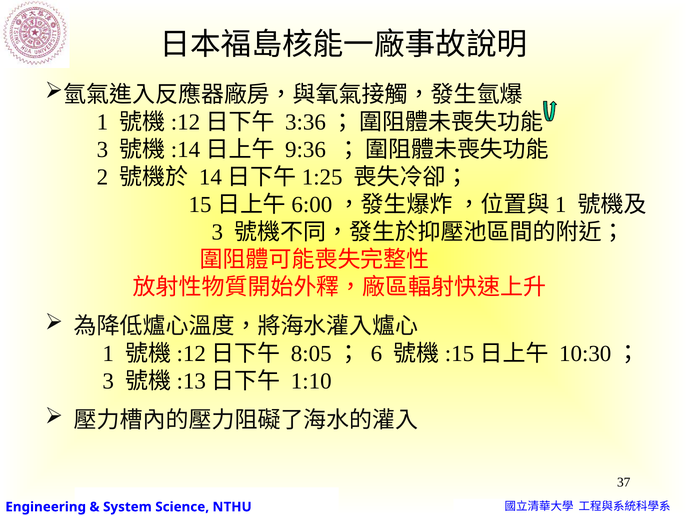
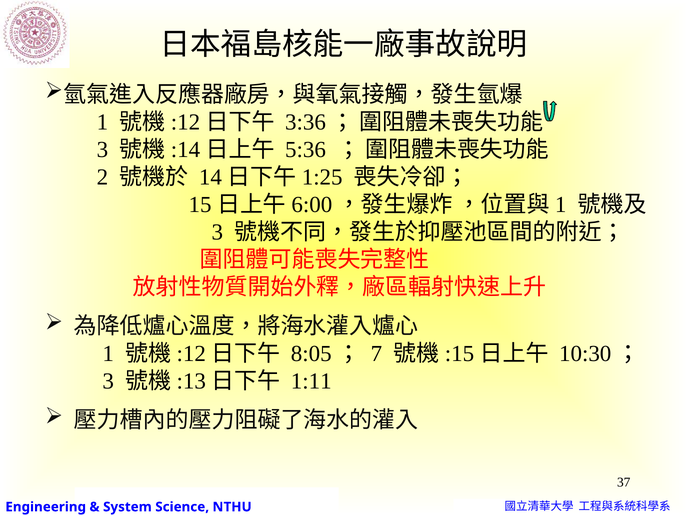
9:36: 9:36 -> 5:36
6: 6 -> 7
1:10: 1:10 -> 1:11
